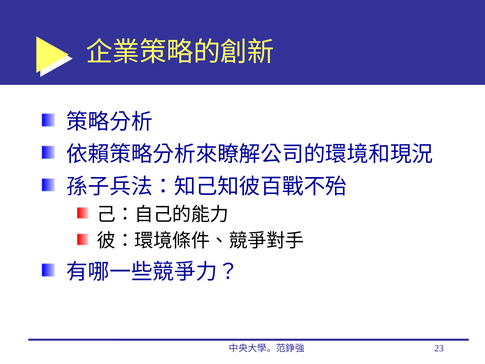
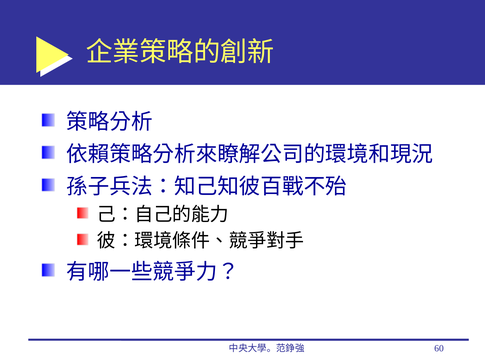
23: 23 -> 60
